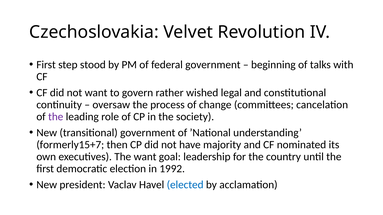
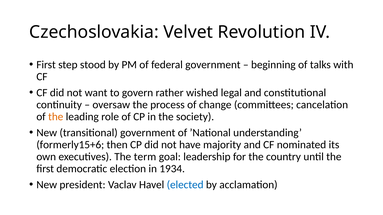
the at (56, 117) colour: purple -> orange
formerly15+7: formerly15+7 -> formerly15+6
The want: want -> term
1992: 1992 -> 1934
